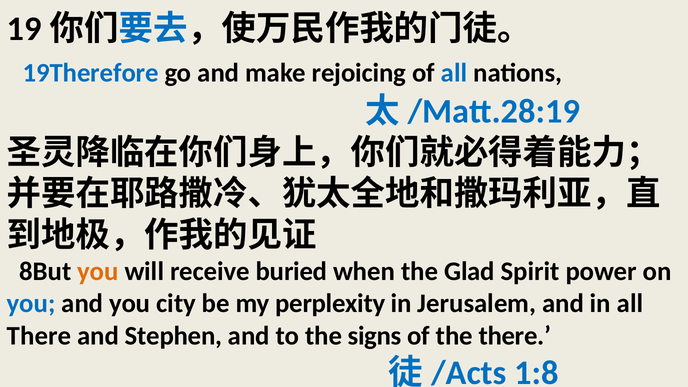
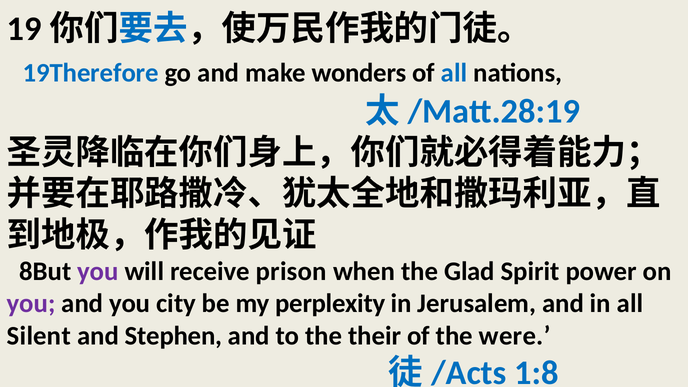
rejoicing: rejoicing -> wonders
you at (98, 271) colour: orange -> purple
buried: buried -> prison
you at (31, 304) colour: blue -> purple
There at (39, 336): There -> Silent
signs: signs -> their
the there: there -> were
